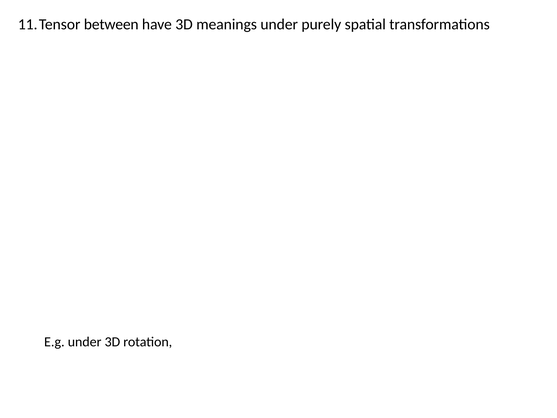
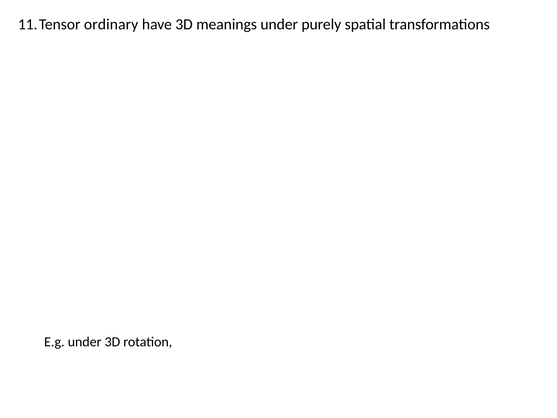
between: between -> ordinary
